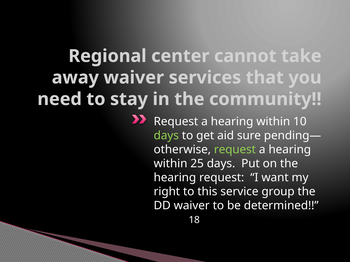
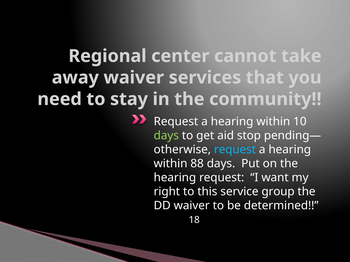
sure: sure -> stop
request at (235, 150) colour: light green -> light blue
25: 25 -> 88
